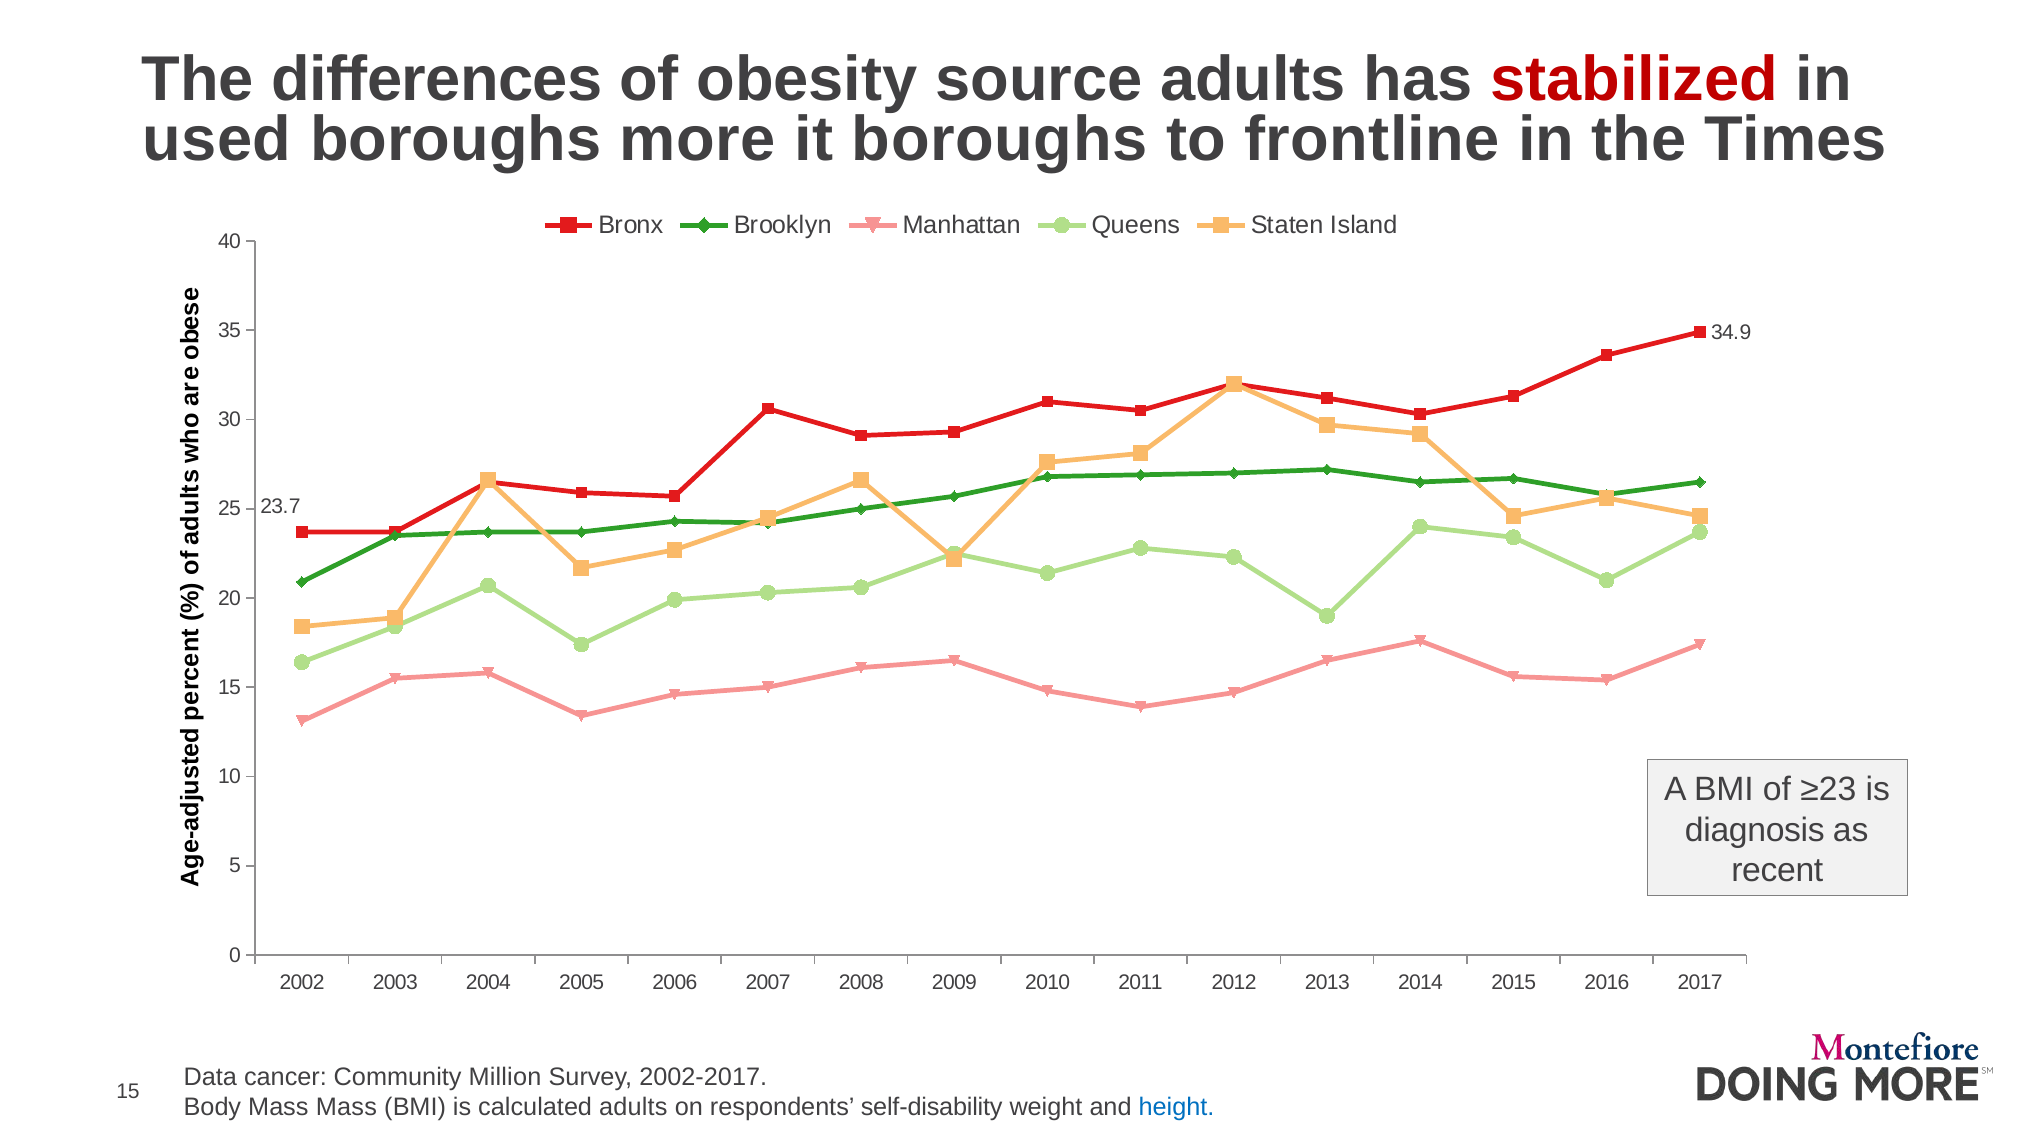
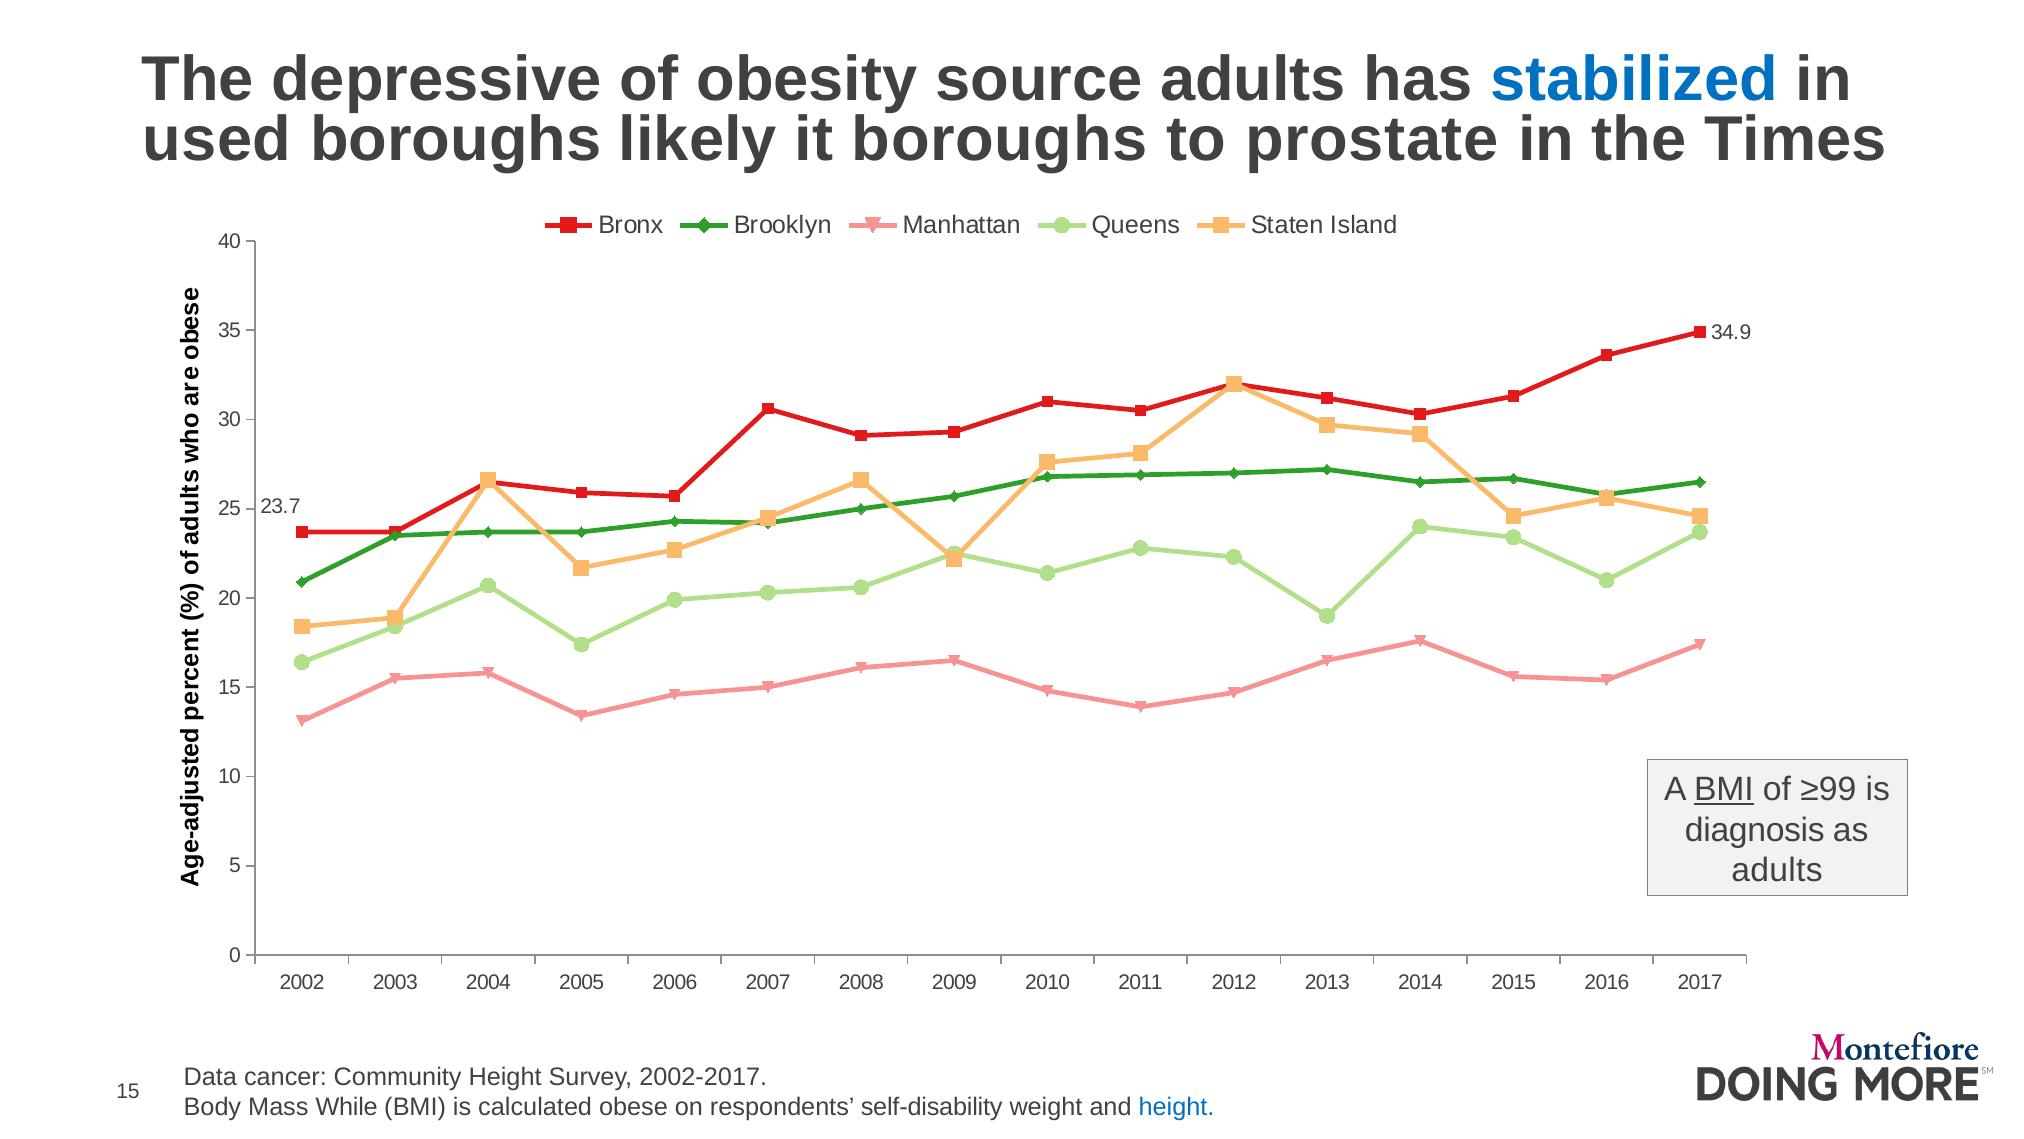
differences: differences -> depressive
stabilized colour: red -> blue
more: more -> likely
frontline: frontline -> prostate
BMI at (1724, 789) underline: none -> present
≥23: ≥23 -> ≥99
recent at (1777, 870): recent -> adults
Community Million: Million -> Height
Mass Mass: Mass -> While
calculated adults: adults -> obese
